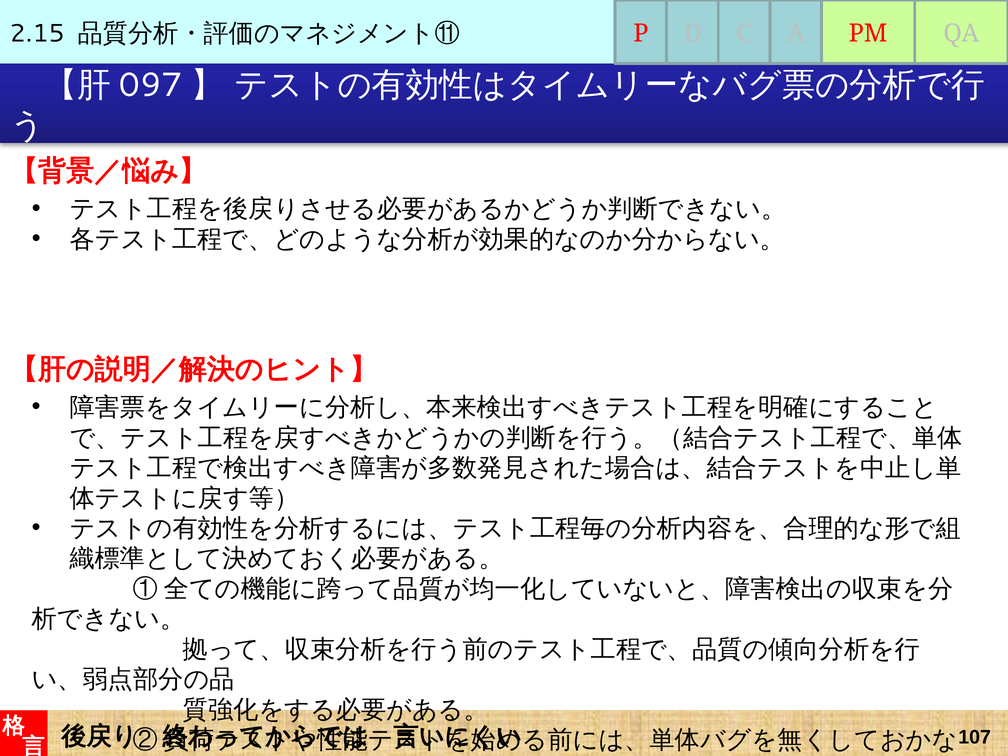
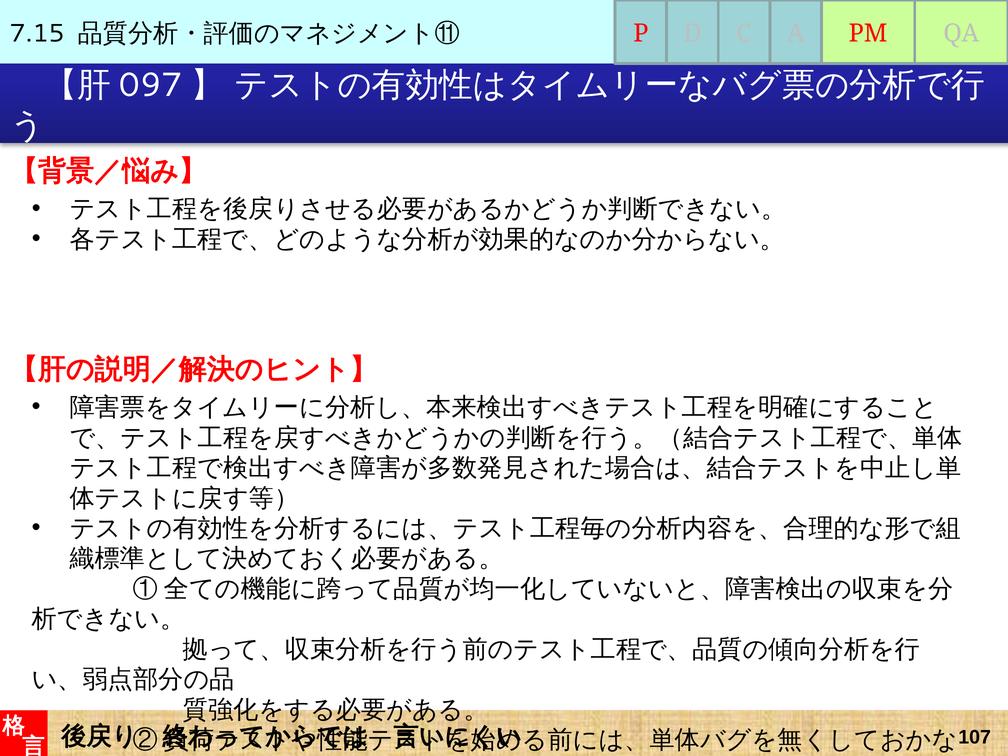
2.15: 2.15 -> 7.15
